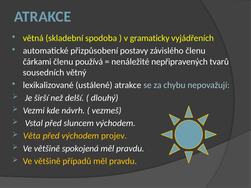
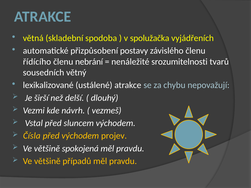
gramaticky: gramaticky -> spolužačka
čárkami: čárkami -> řídícího
používá: používá -> nebrání
nepřipravených: nepřipravených -> srozumitelnosti
Věta: Věta -> Čísla
